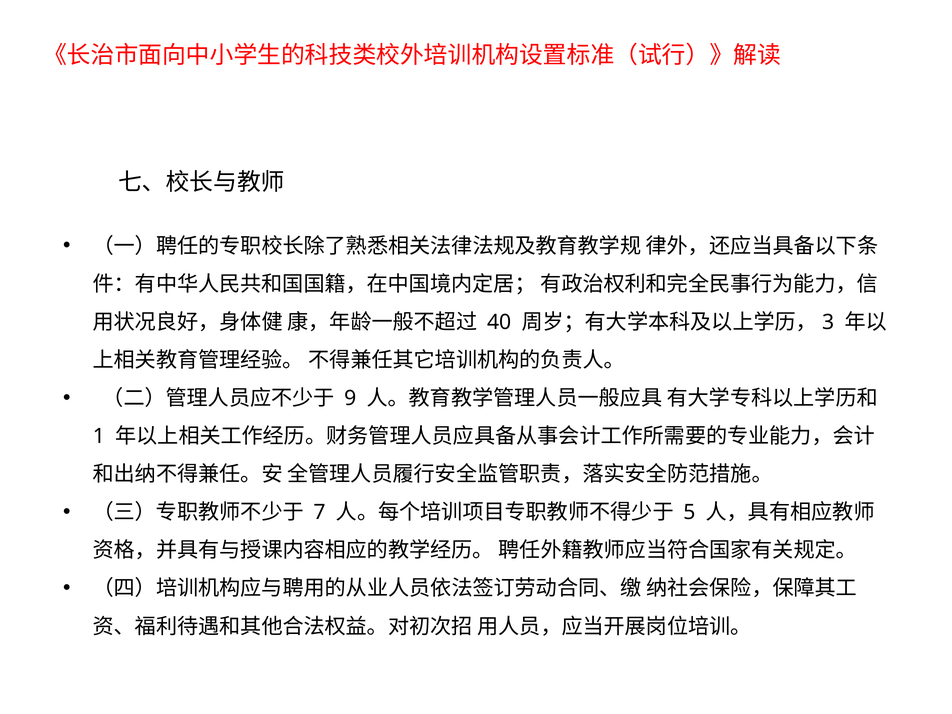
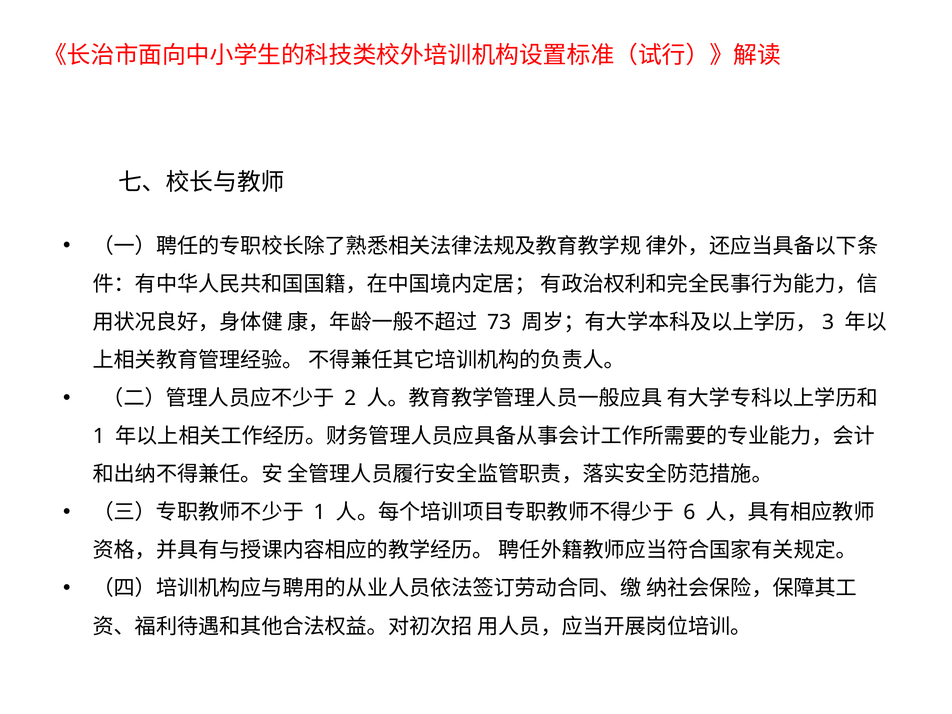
40: 40 -> 73
9: 9 -> 2
7 at (319, 512): 7 -> 1
5: 5 -> 6
